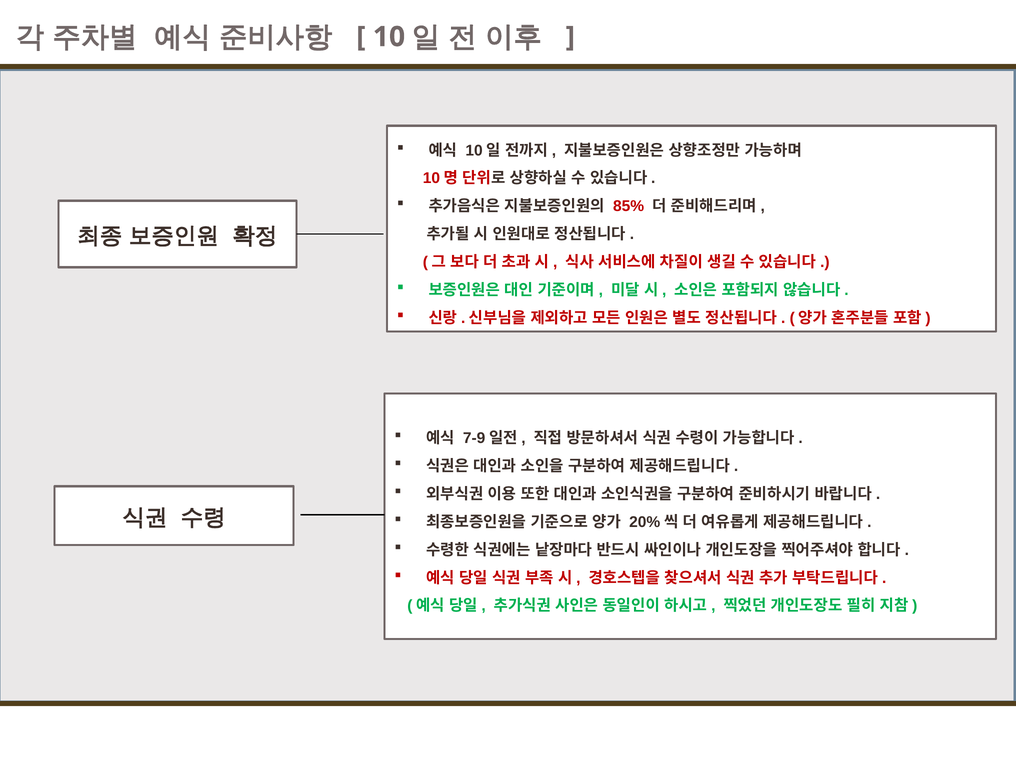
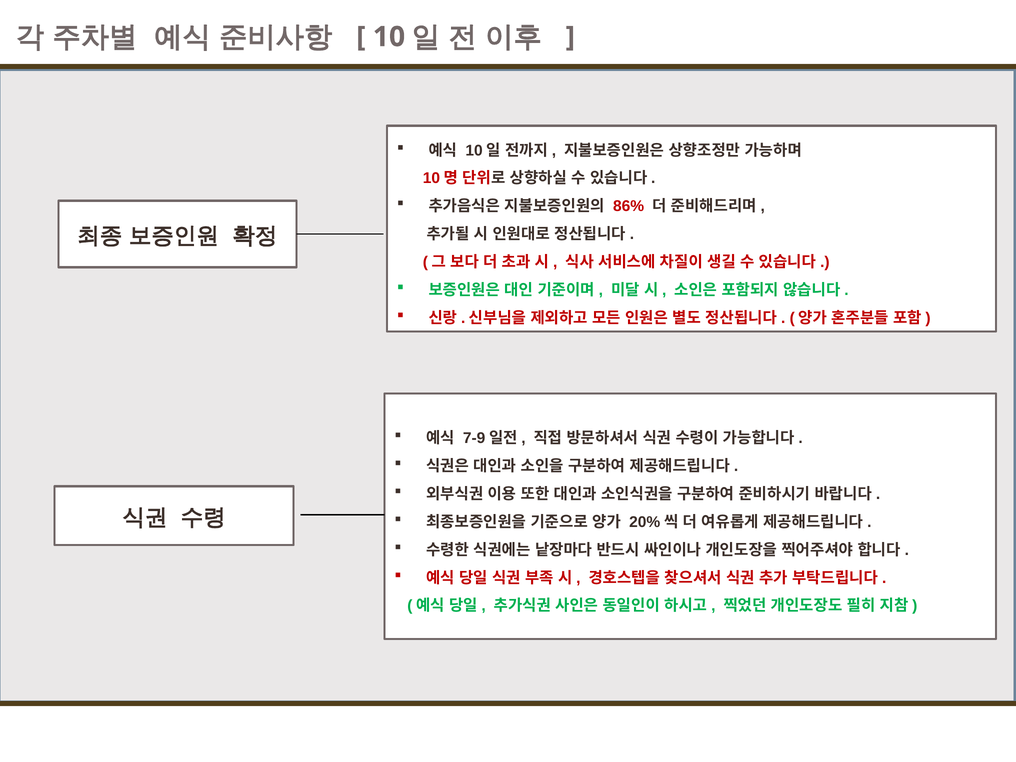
85%: 85% -> 86%
